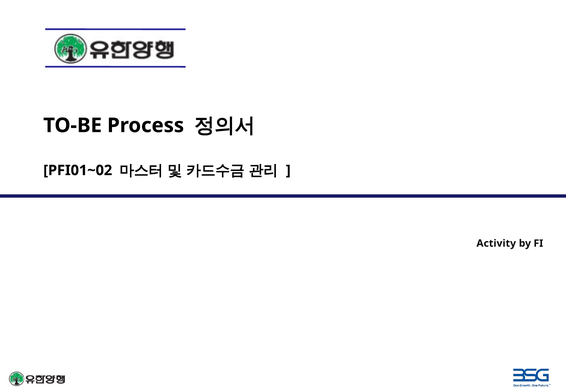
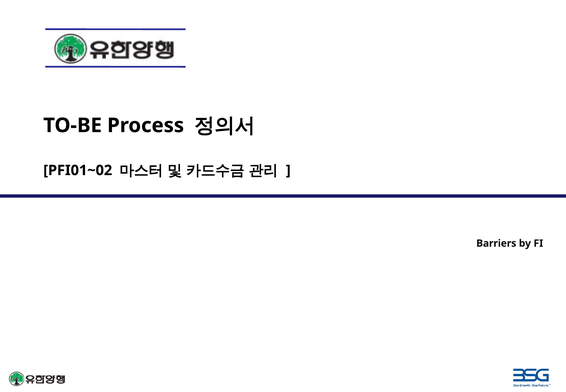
Activity: Activity -> Barriers
